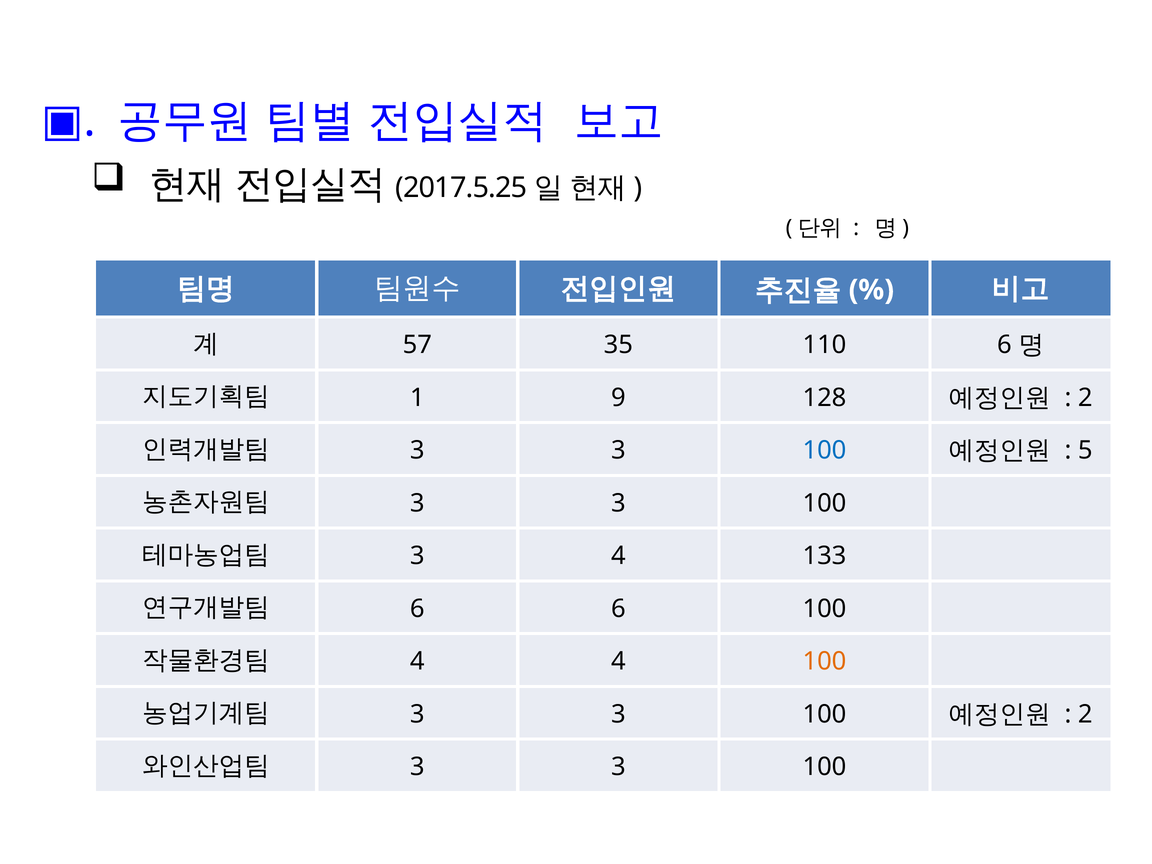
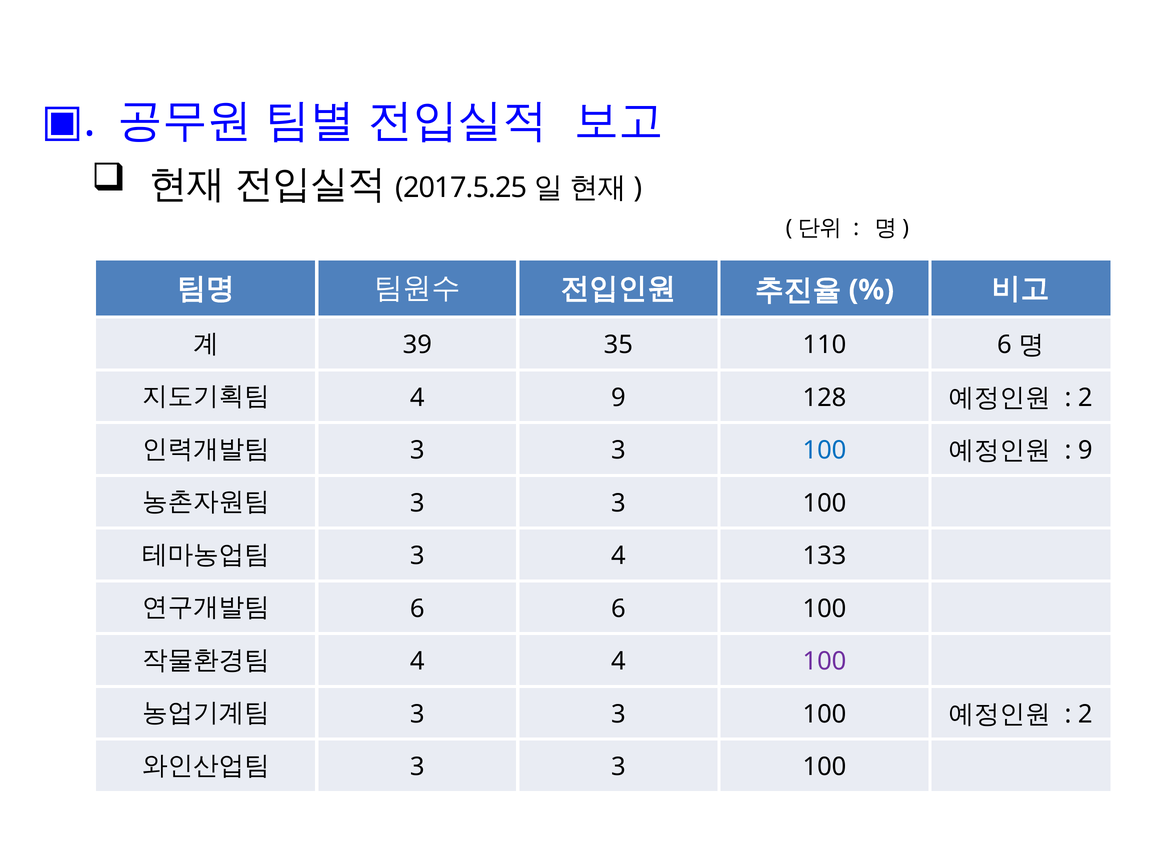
57: 57 -> 39
1 at (417, 398): 1 -> 4
5 at (1085, 450): 5 -> 9
100 at (824, 661) colour: orange -> purple
